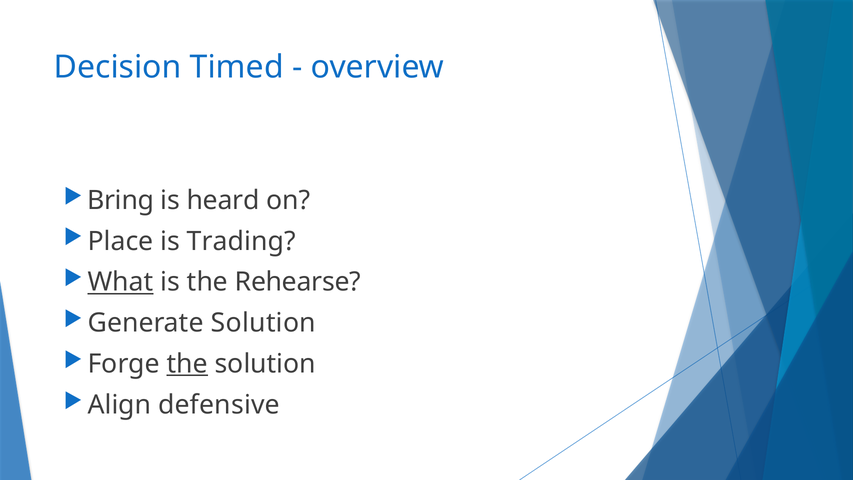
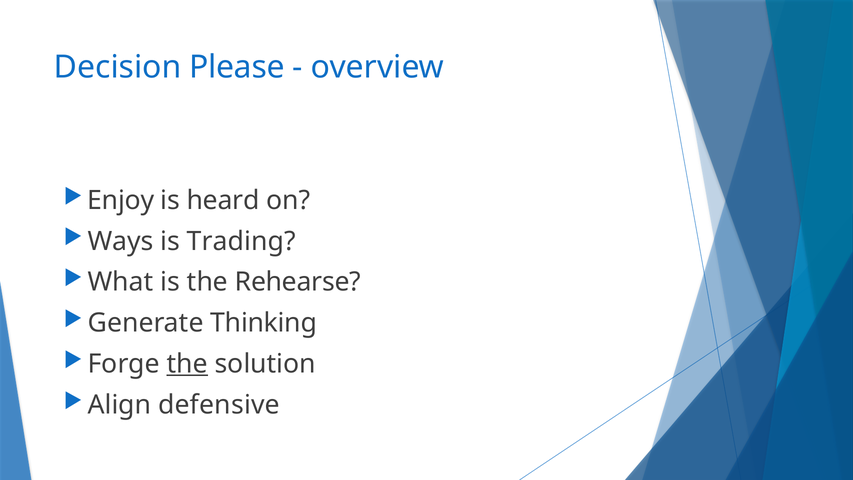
Timed: Timed -> Please
Bring: Bring -> Enjoy
Place: Place -> Ways
What underline: present -> none
Generate Solution: Solution -> Thinking
